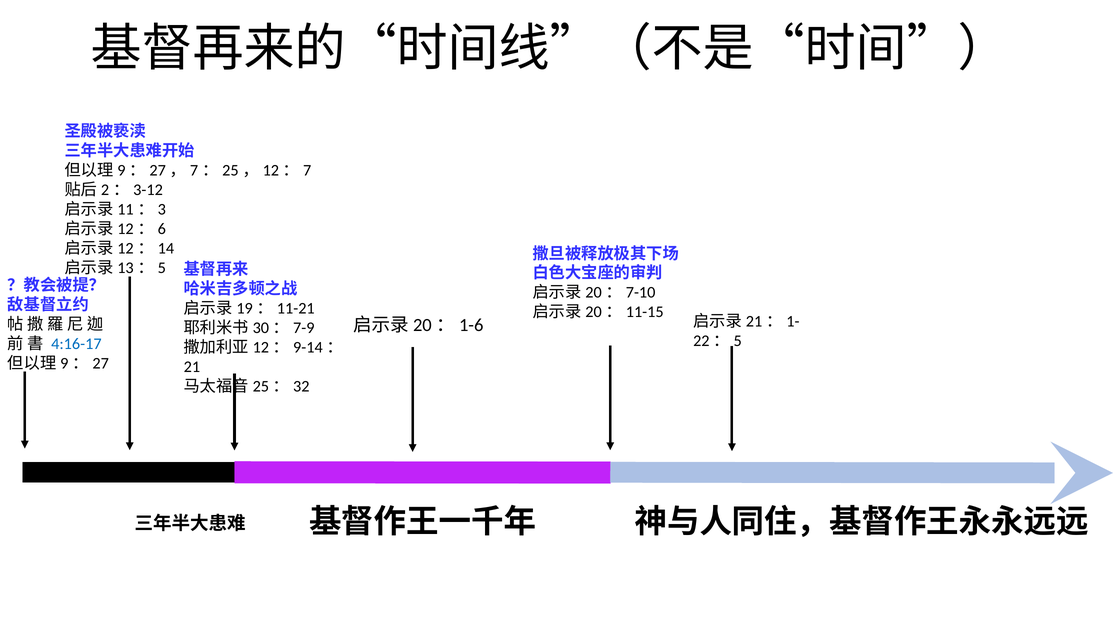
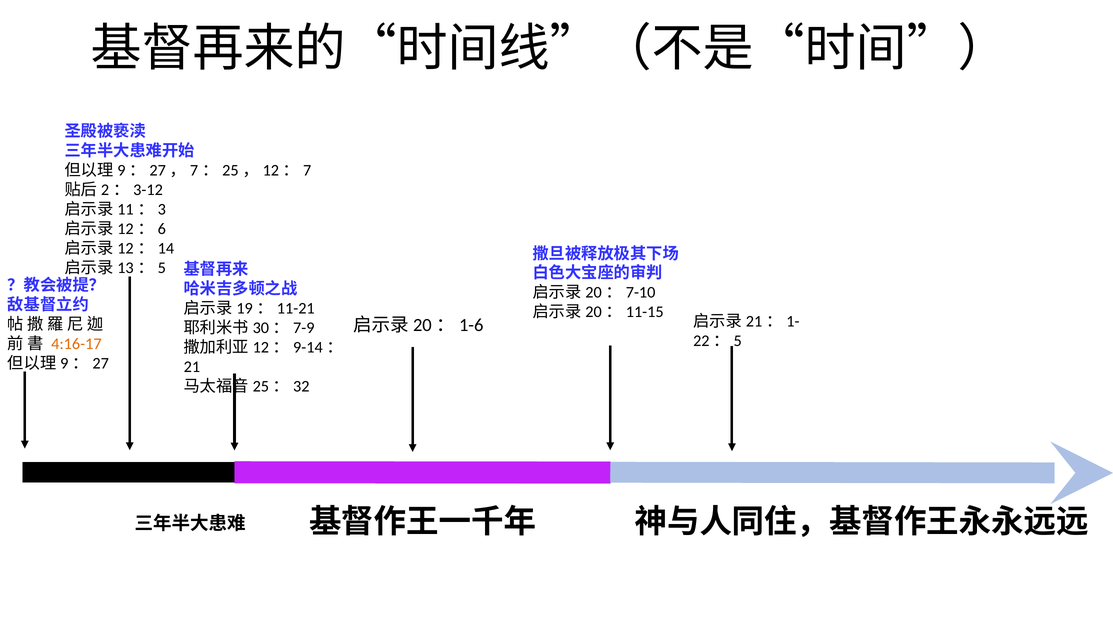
4:16-17 colour: blue -> orange
